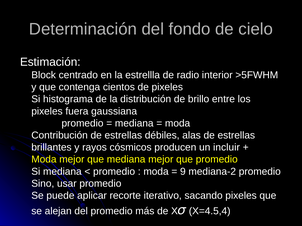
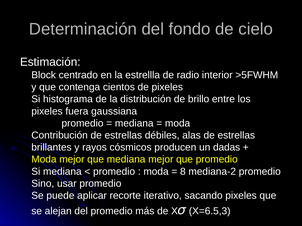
incluir: incluir -> dadas
9: 9 -> 8
X=4.5,4: X=4.5,4 -> X=6.5,3
